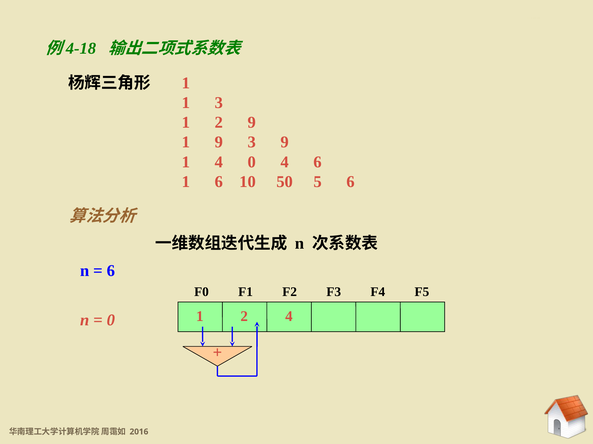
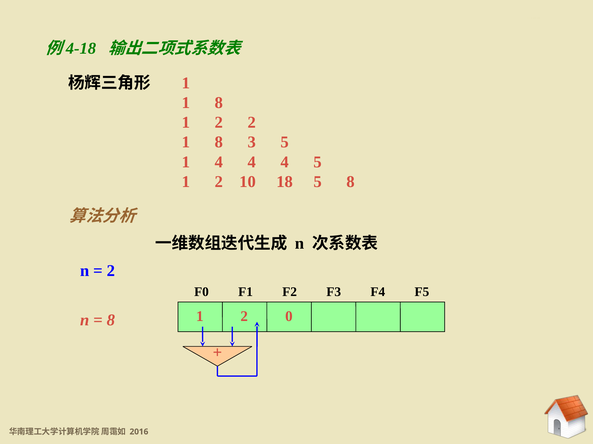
3 at (219, 103): 3 -> 8
2 9: 9 -> 2
9 at (219, 142): 9 -> 8
3 9: 9 -> 5
1 4 0: 0 -> 4
4 6: 6 -> 5
6 at (219, 182): 6 -> 2
50: 50 -> 18
5 6: 6 -> 8
6 at (111, 271): 6 -> 2
4 at (289, 317): 4 -> 0
0 at (111, 320): 0 -> 8
